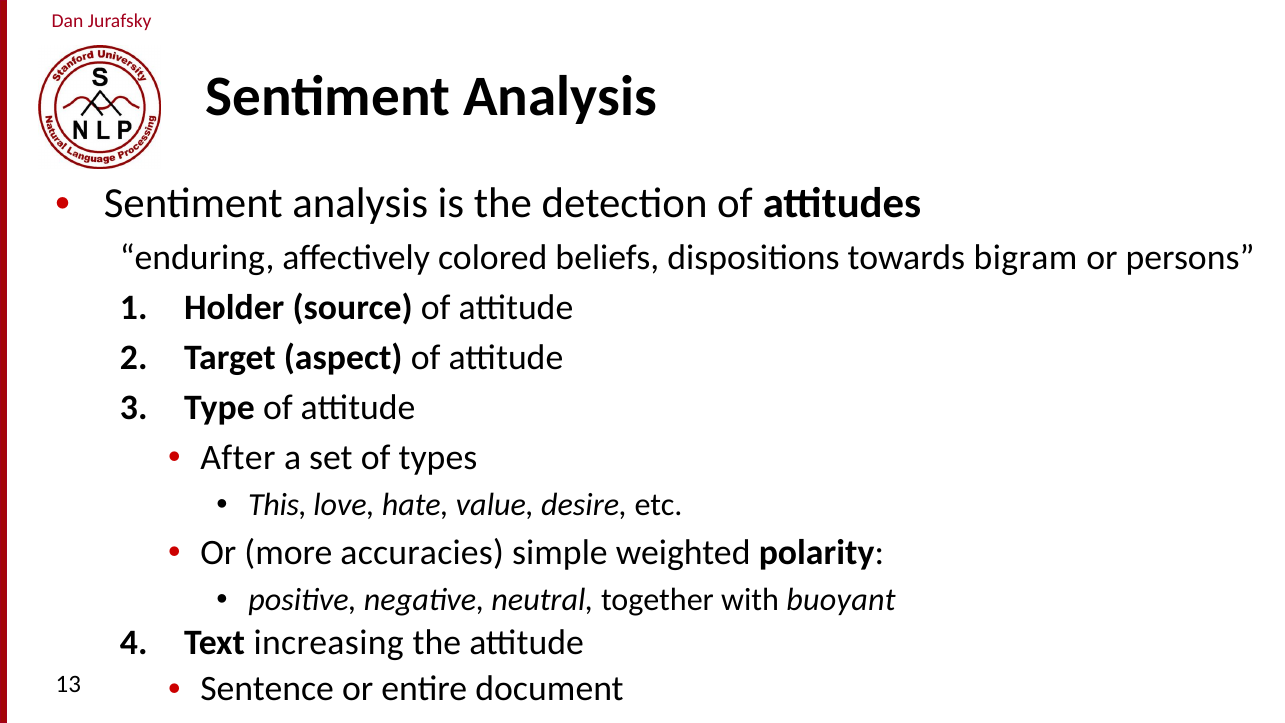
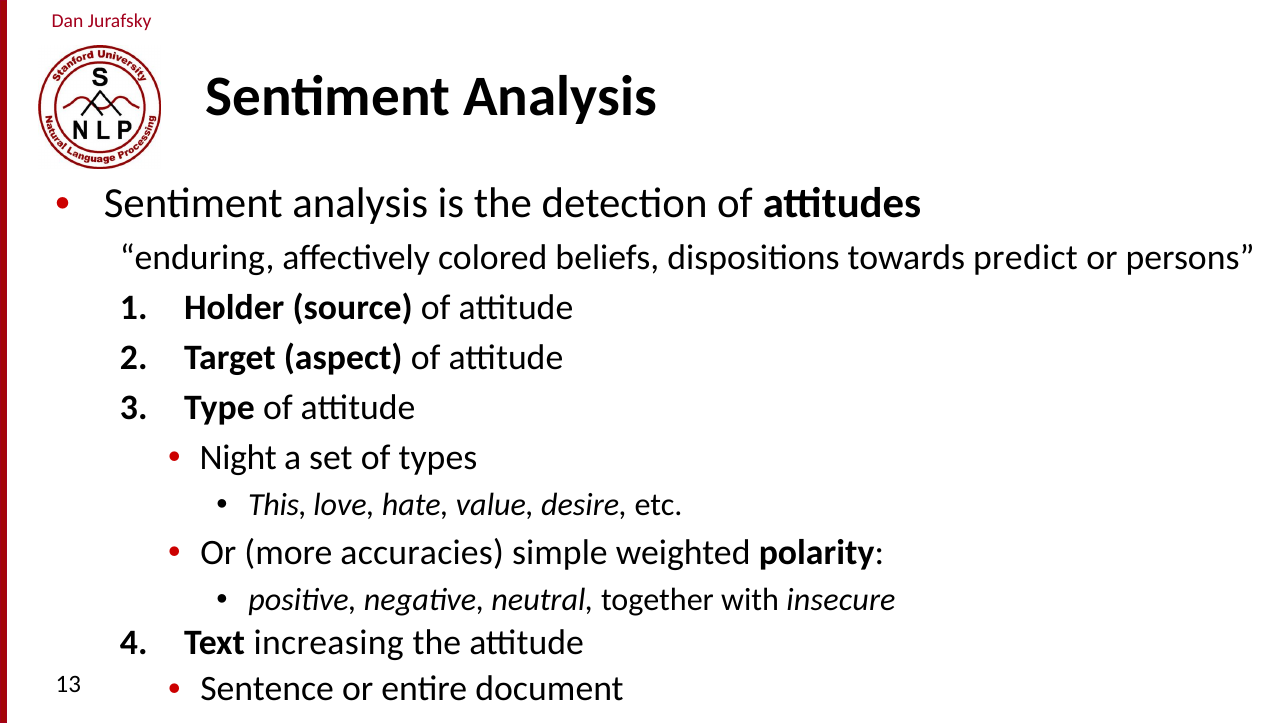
bigram: bigram -> predict
After: After -> Night
buoyant: buoyant -> insecure
